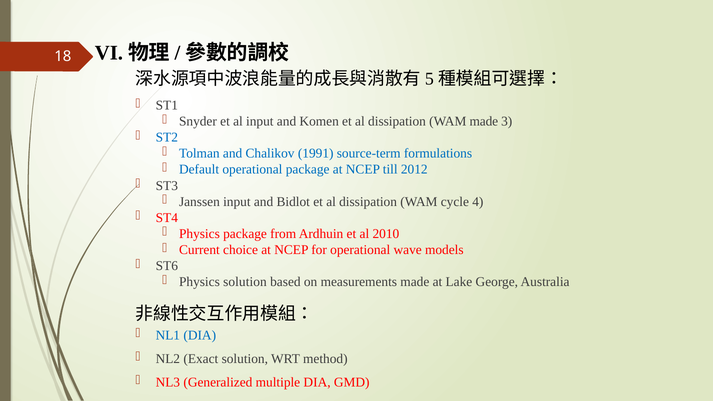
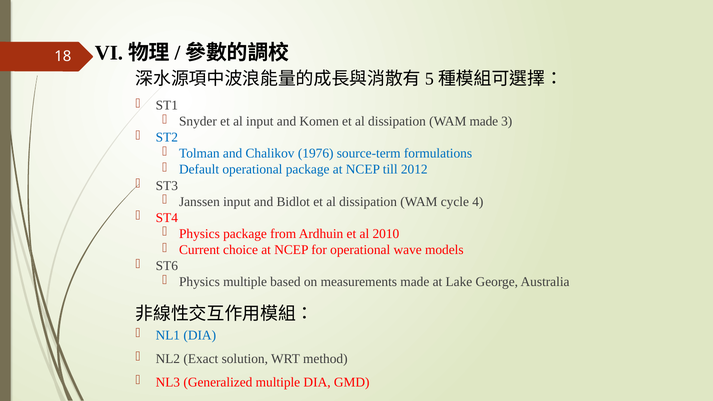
1991: 1991 -> 1976
Physics solution: solution -> multiple
